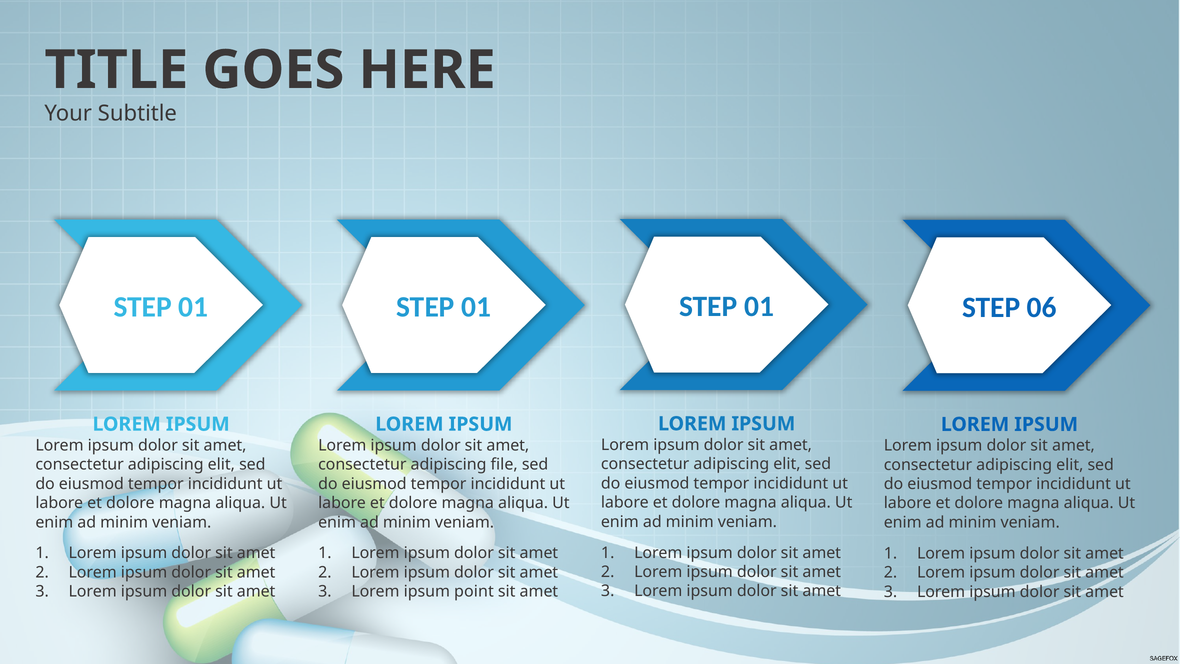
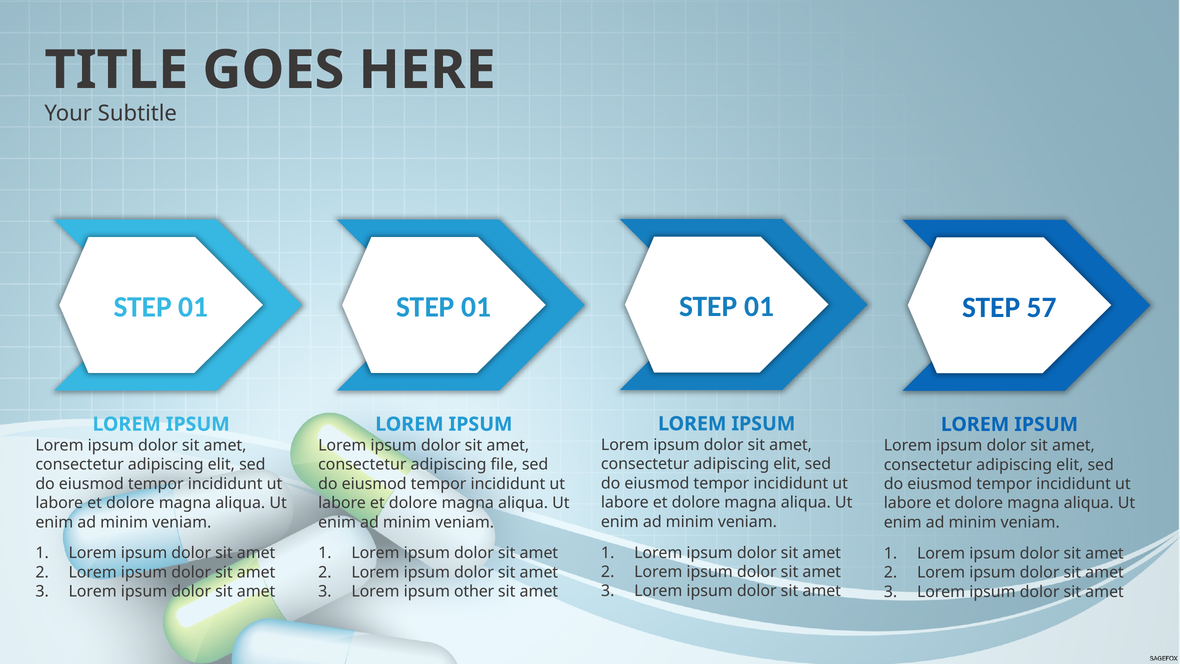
06: 06 -> 57
point: point -> other
